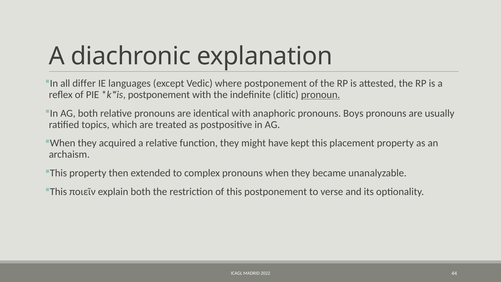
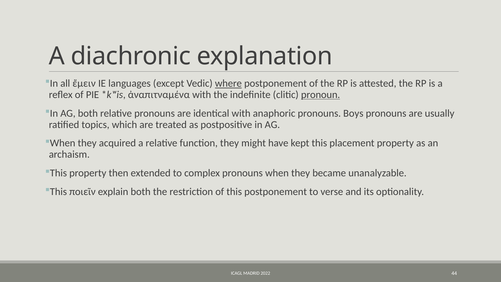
differ: differ -> ἔμειν
where underline: none -> present
postponement at (159, 95): postponement -> ἀναπιτναμένα
